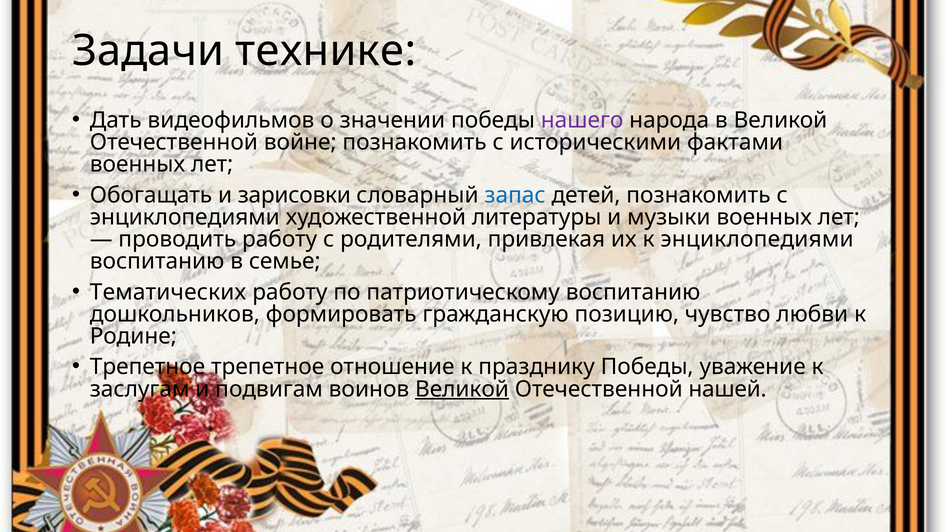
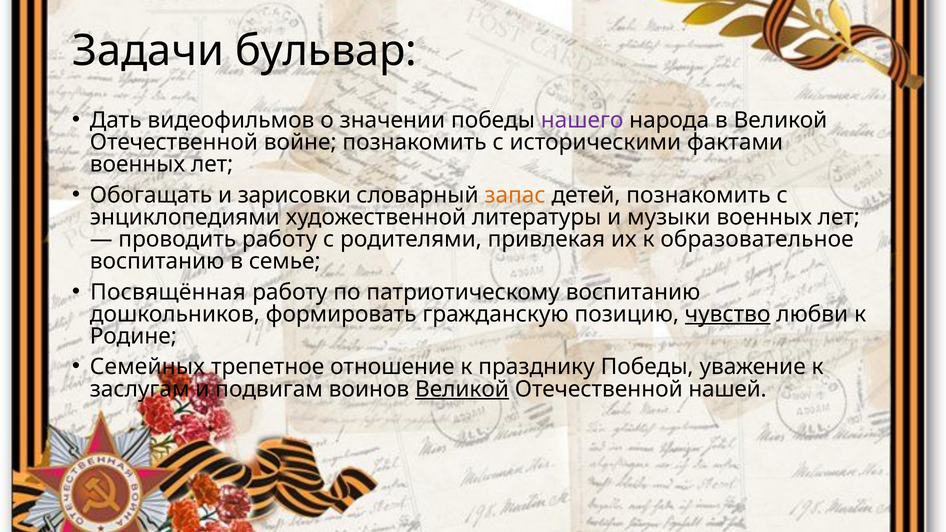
технике: технике -> бульвар
запас colour: blue -> orange
к энциклопедиями: энциклопедиями -> образовательное
Тематических: Тематических -> Посвящённая
чувство underline: none -> present
Трепетное at (148, 367): Трепетное -> Семейных
